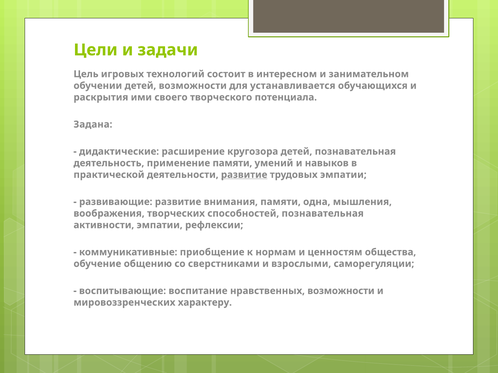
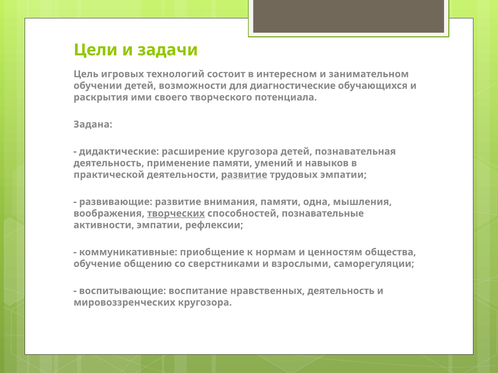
устанавливается: устанавливается -> диагностические
творческих underline: none -> present
способностей познавательная: познавательная -> познавательные
нравственных возможности: возможности -> деятельность
мировоззренческих характеру: характеру -> кругозора
